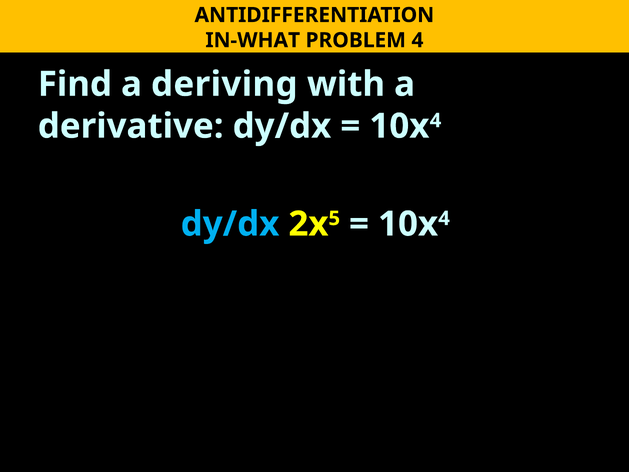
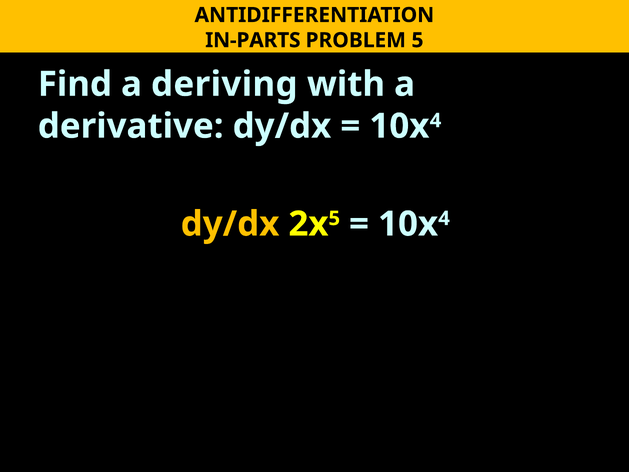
IN-WHAT: IN-WHAT -> IN-PARTS
PROBLEM 4: 4 -> 5
dy/dx at (230, 224) colour: light blue -> yellow
